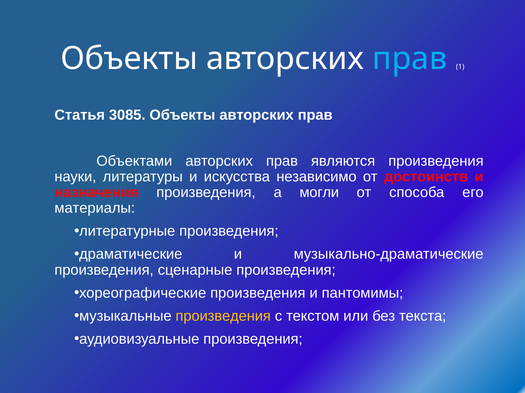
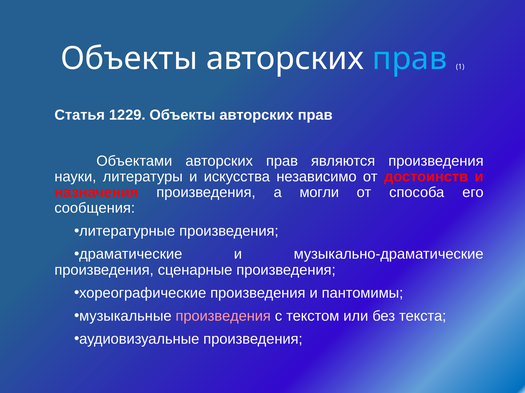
3085: 3085 -> 1229
материалы: материалы -> сообщения
произведения at (223, 317) colour: yellow -> pink
